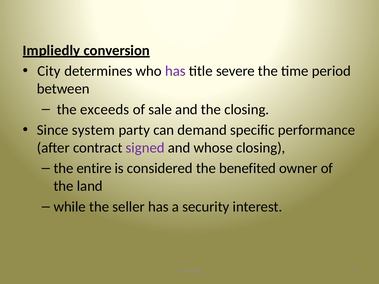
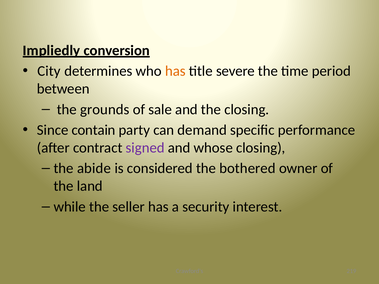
has at (175, 71) colour: purple -> orange
exceeds: exceeds -> grounds
system: system -> contain
entire: entire -> abide
benefited: benefited -> bothered
